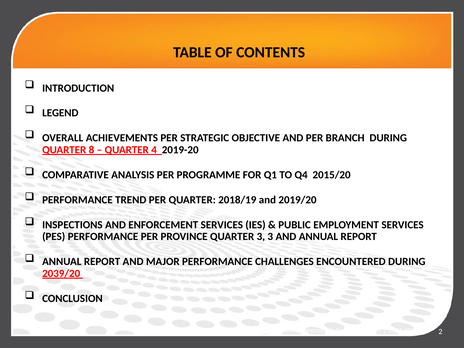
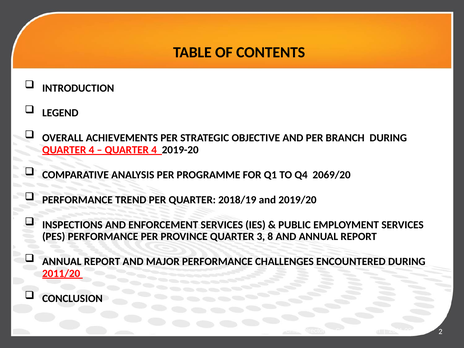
8 at (91, 150): 8 -> 4
2015/20: 2015/20 -> 2069/20
3 3: 3 -> 8
2039/20: 2039/20 -> 2011/20
